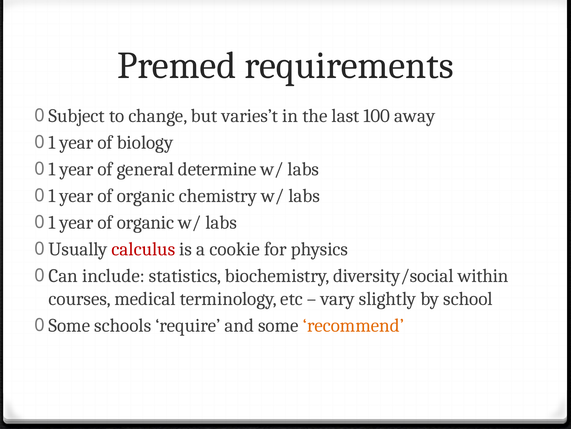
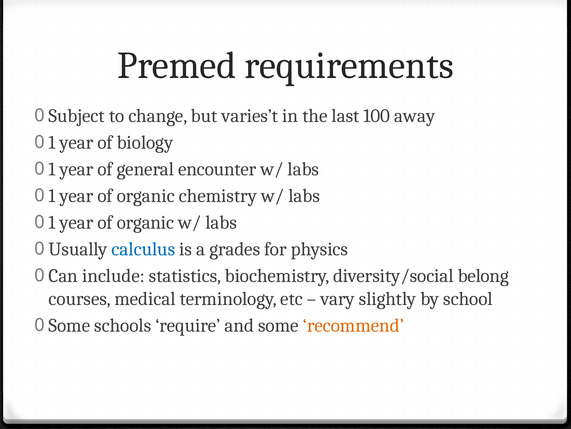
determine: determine -> encounter
calculus colour: red -> blue
cookie: cookie -> grades
within: within -> belong
